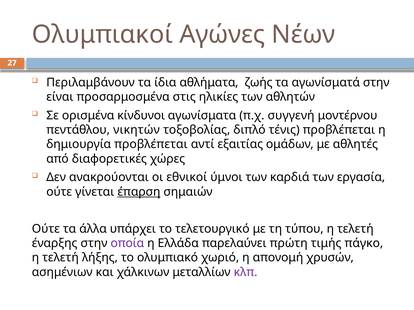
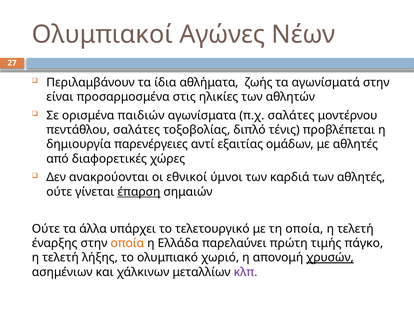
κίνδυνοι: κίνδυνοι -> παιδιών
π.χ συγγενή: συγγενή -> σαλάτες
πεντάθλου νικητών: νικητών -> σαλάτες
δημιουργία προβλέπεται: προβλέπεται -> παρενέργειες
των εργασία: εργασία -> αθλητές
τη τύπου: τύπου -> οποία
οποία at (127, 244) colour: purple -> orange
χρυσών underline: none -> present
